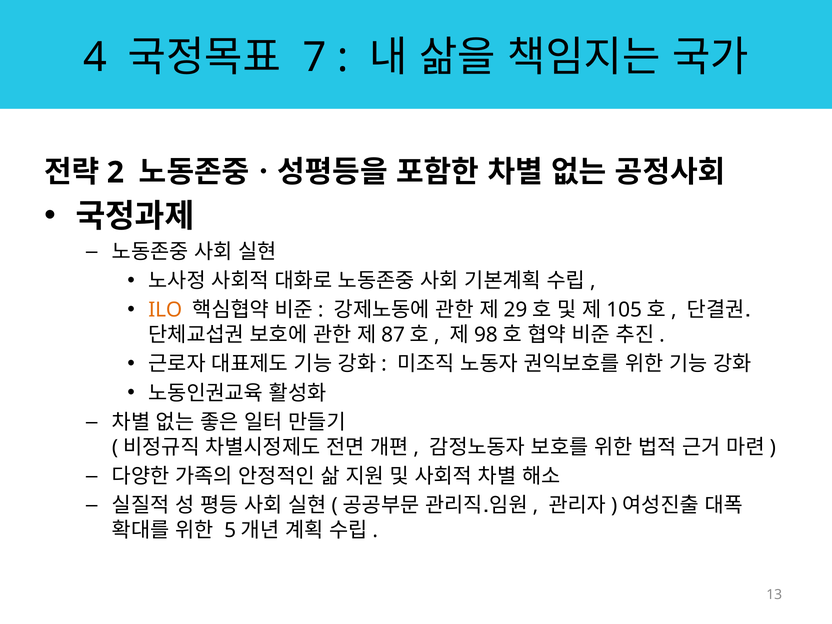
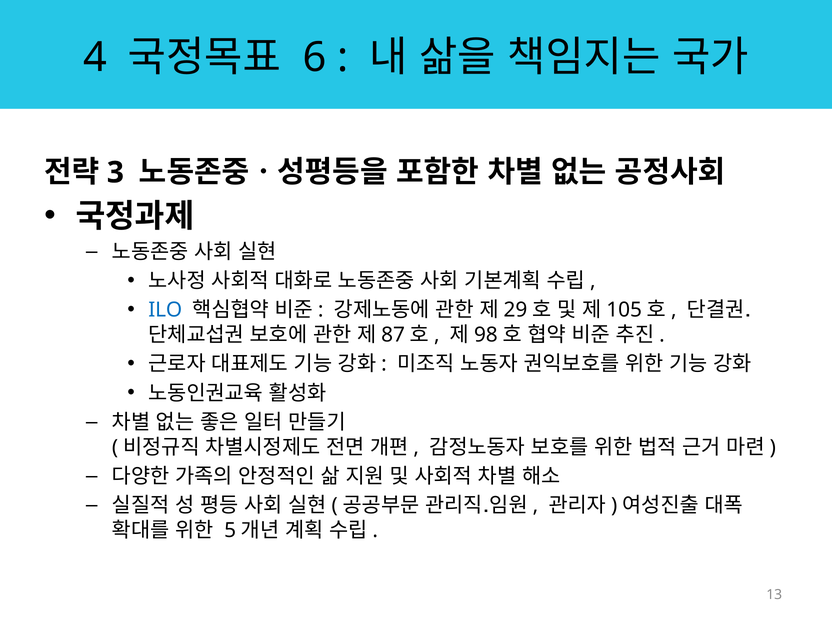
7: 7 -> 6
2: 2 -> 3
ILO colour: orange -> blue
